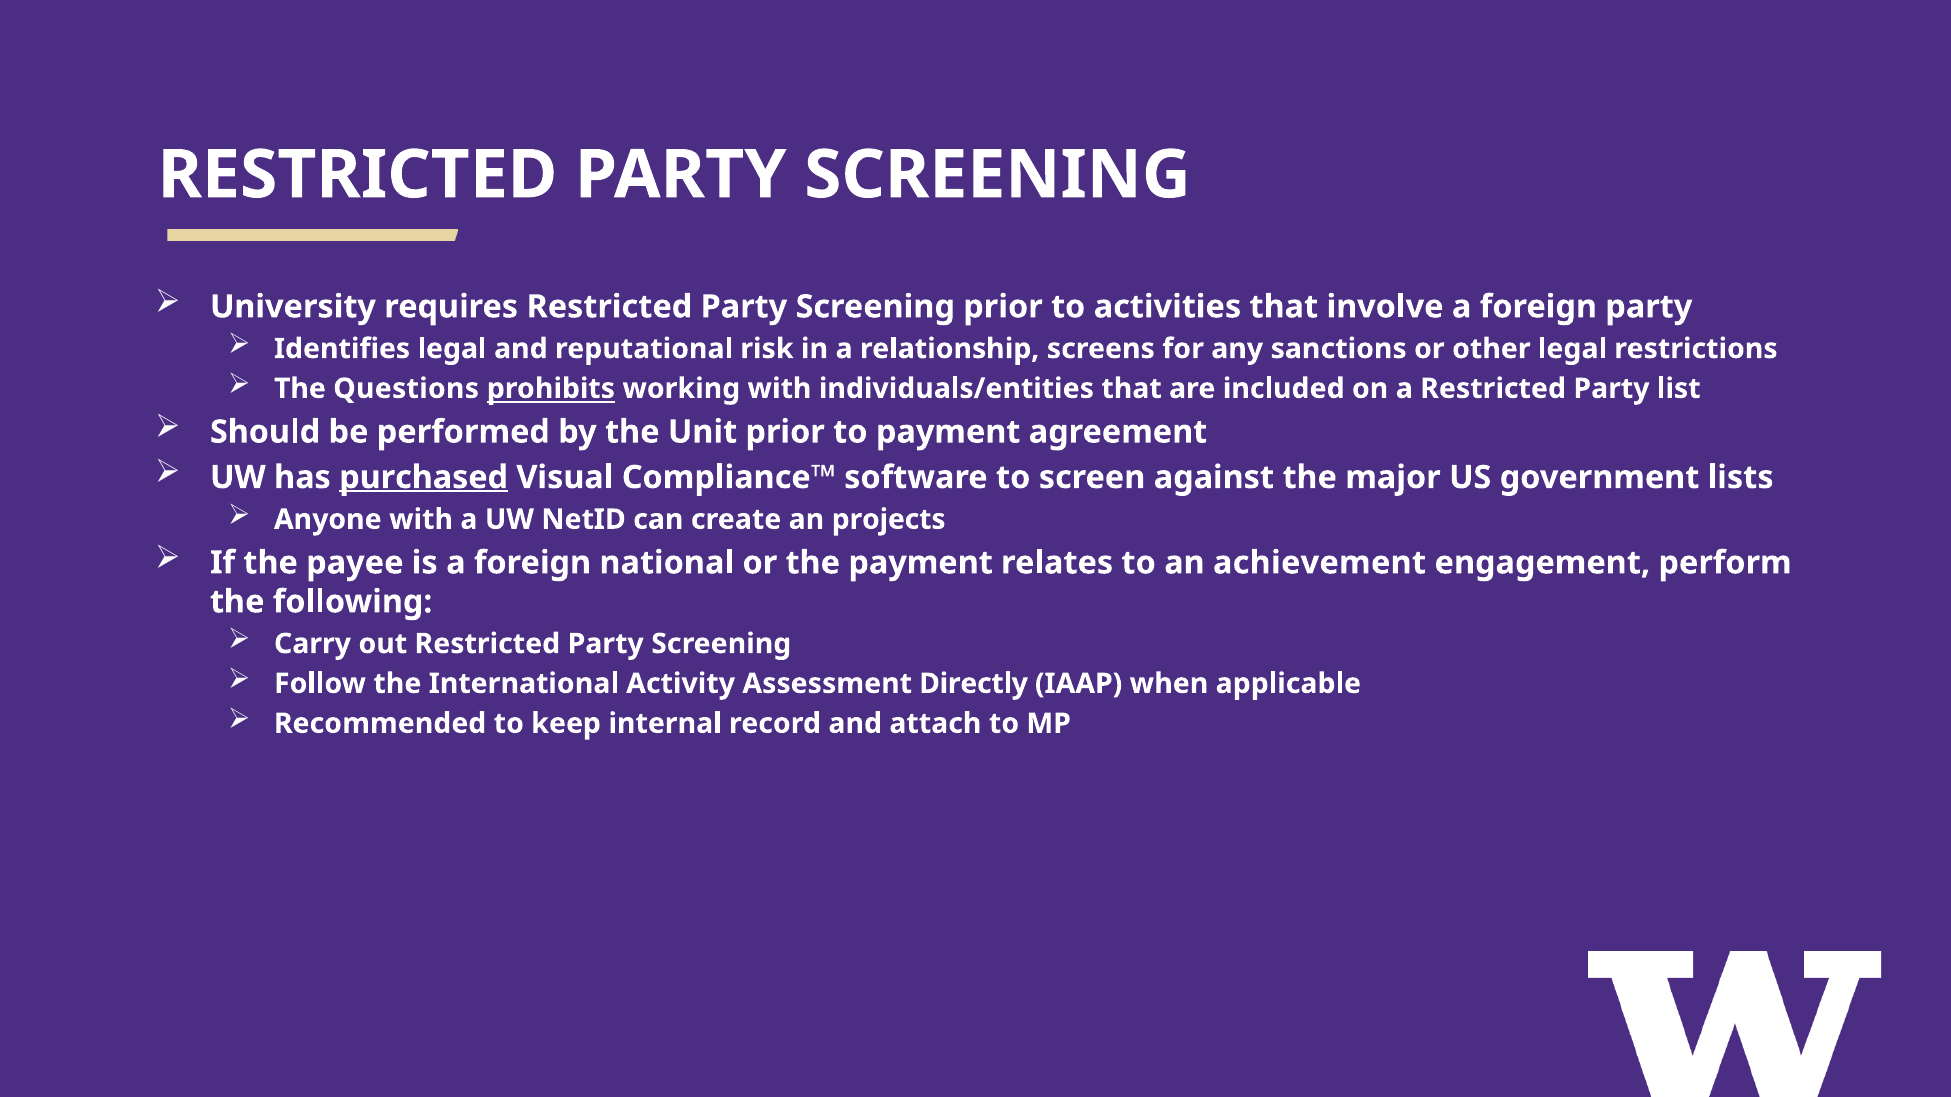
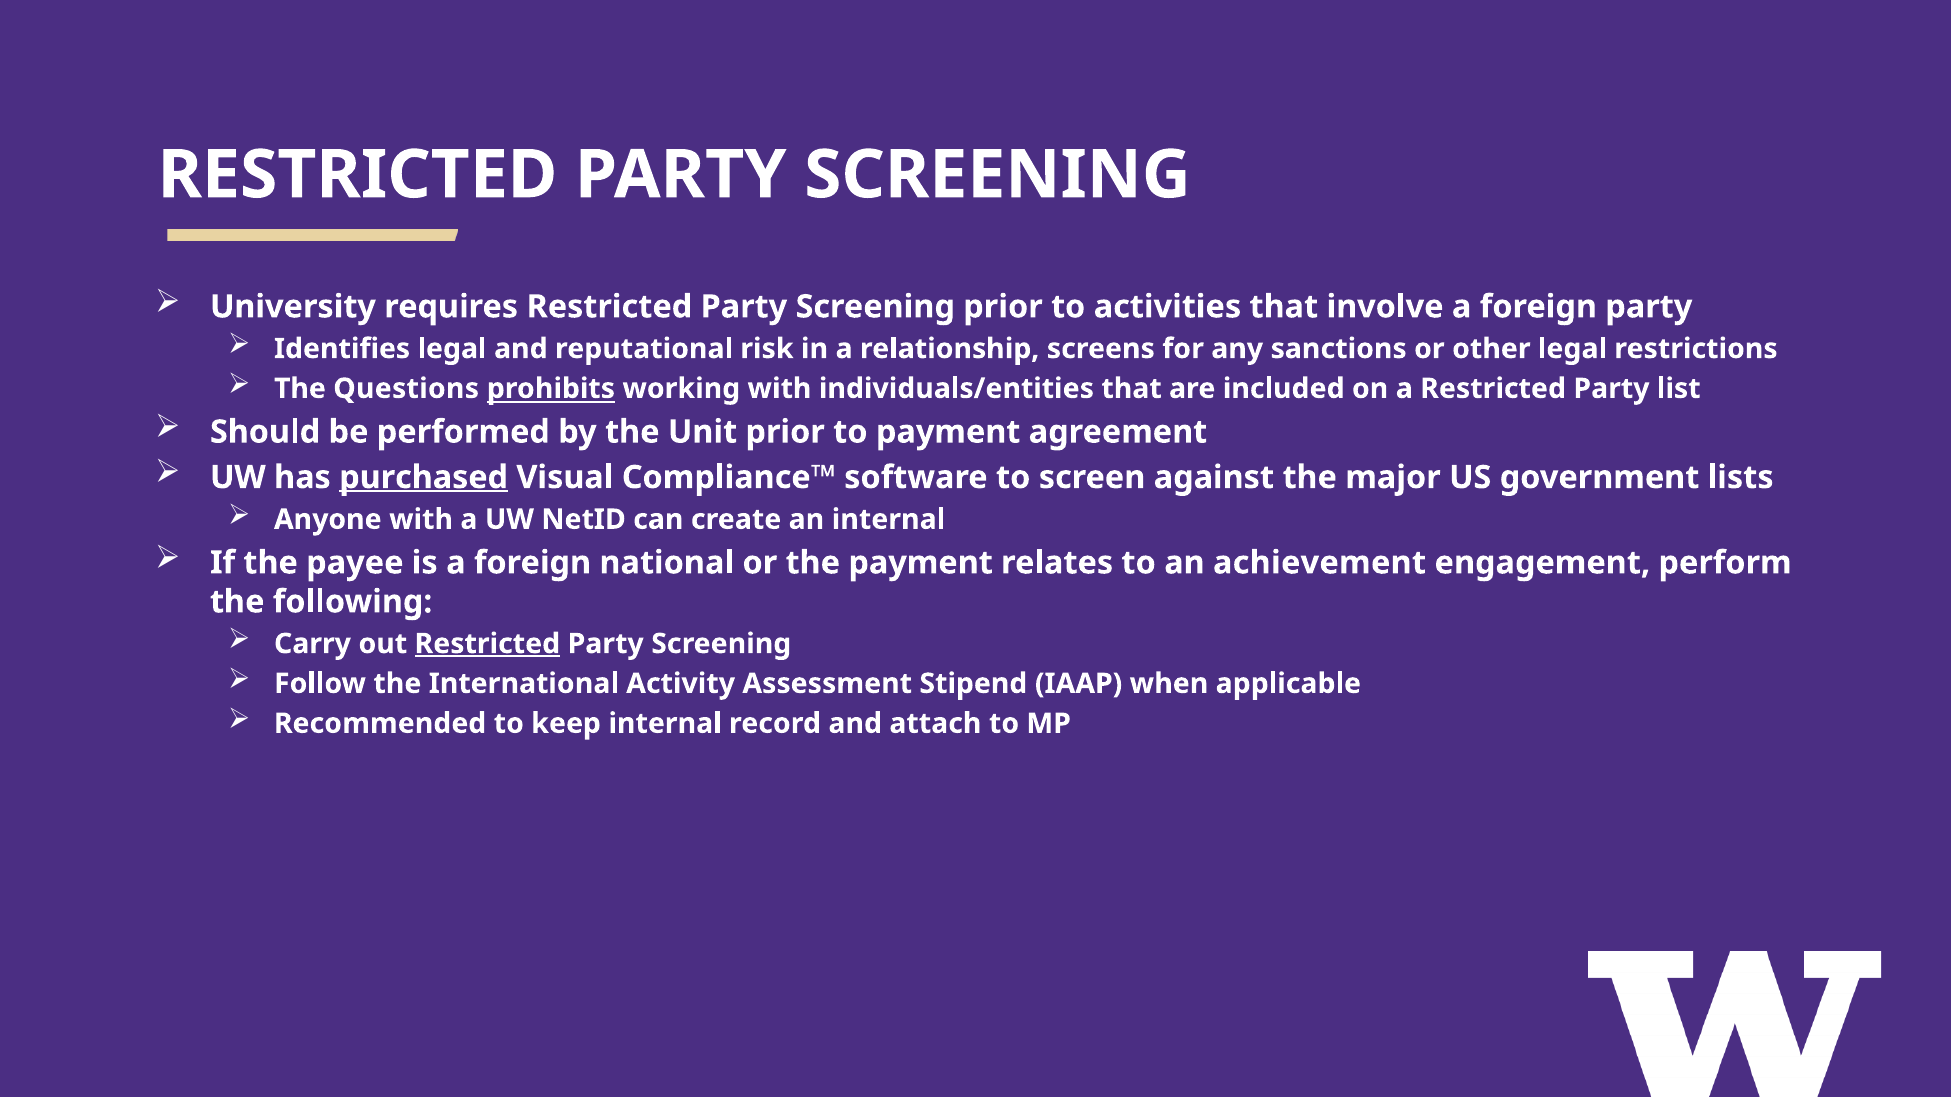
an projects: projects -> internal
Restricted at (487, 644) underline: none -> present
Directly: Directly -> Stipend
